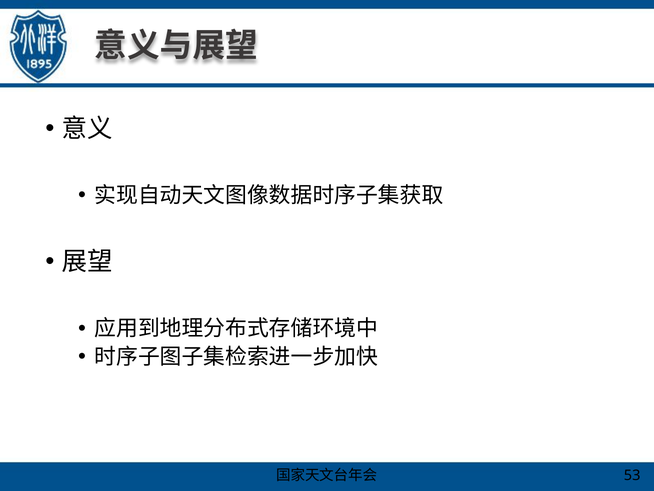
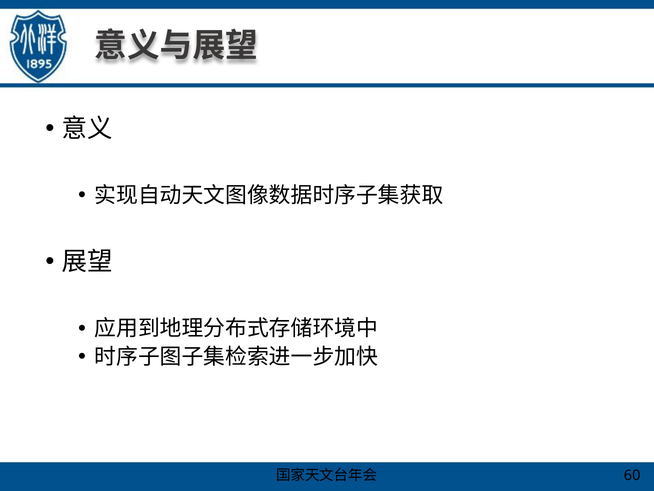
53: 53 -> 60
